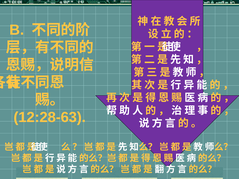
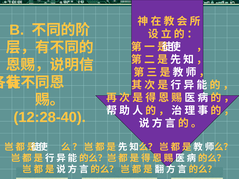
12:28-63: 12:28-63 -> 12:28-40
